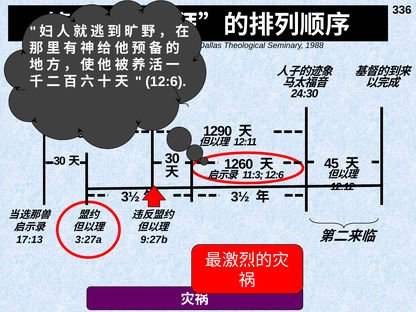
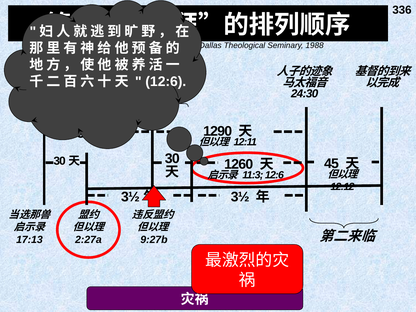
3:27a: 3:27a -> 2:27a
